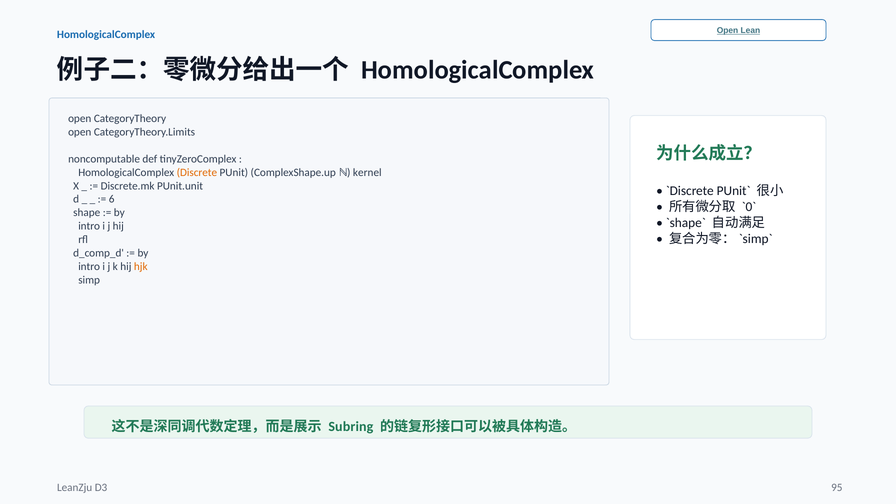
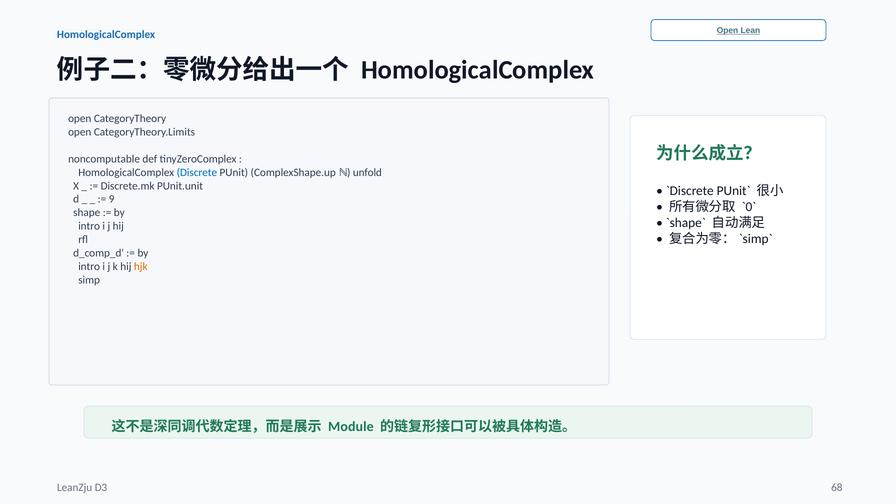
Discrete colour: orange -> blue
kernel: kernel -> unfold
6: 6 -> 9
Subring: Subring -> Module
95: 95 -> 68
